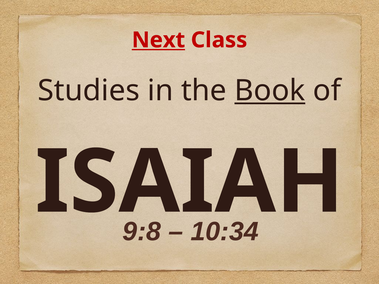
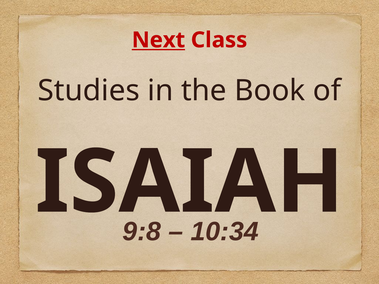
Book underline: present -> none
